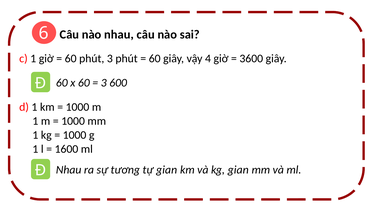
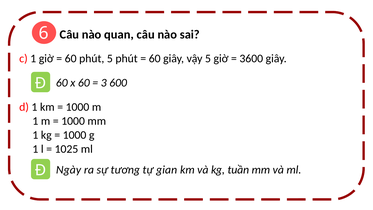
nào nhau: nhau -> quan
phút 3: 3 -> 5
vậy 4: 4 -> 5
1600: 1600 -> 1025
Đ Nhau: Nhau -> Ngày
kg gian: gian -> tuần
